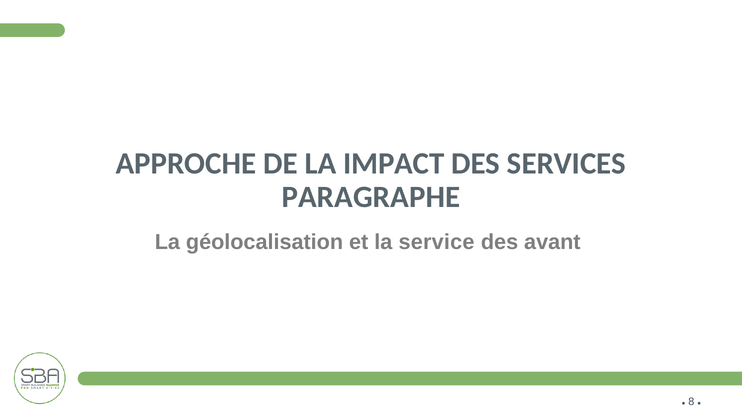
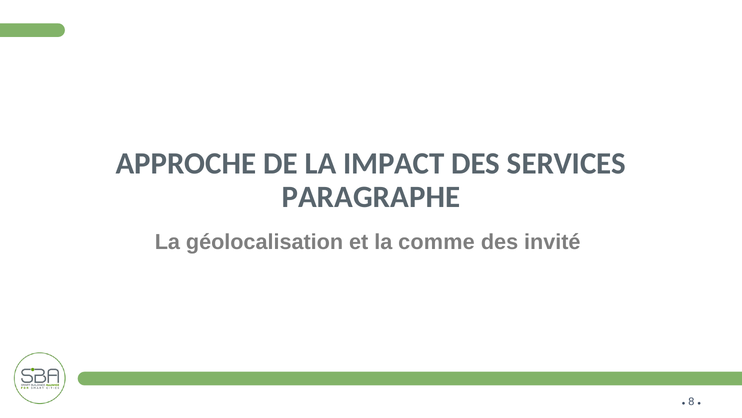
service: service -> comme
avant: avant -> invité
